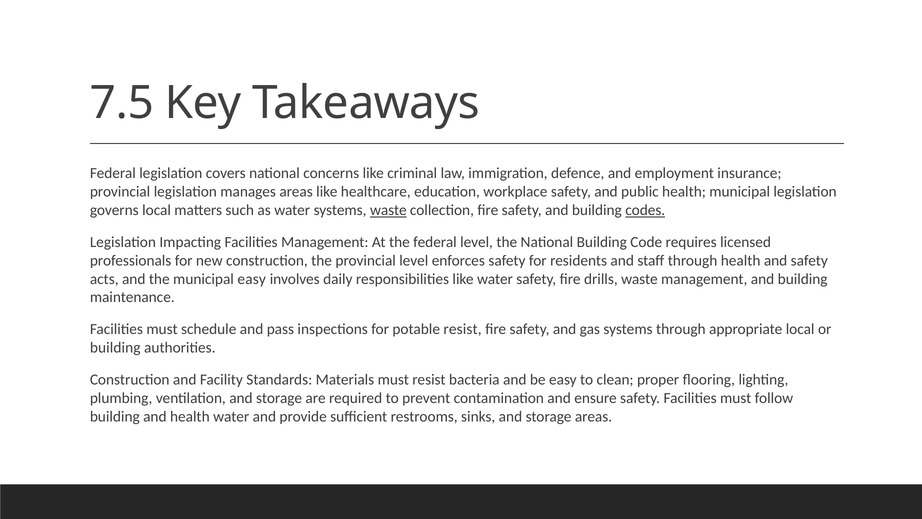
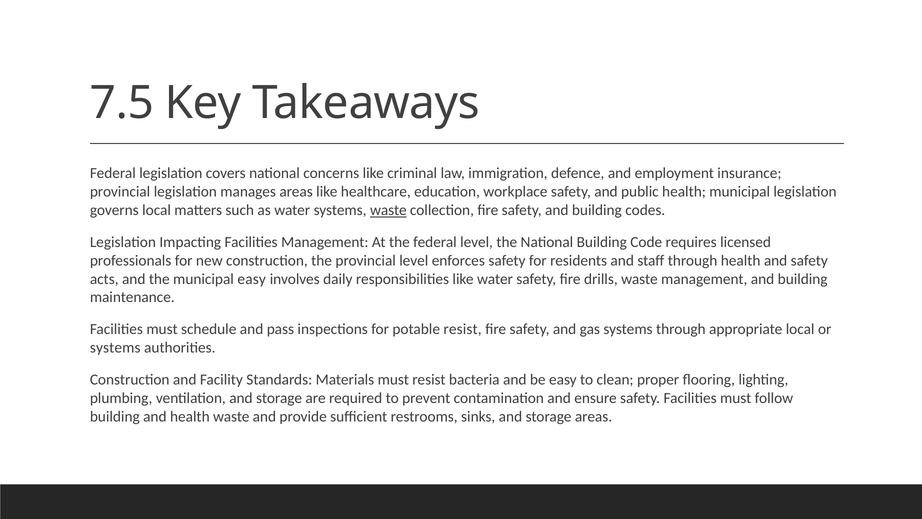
codes underline: present -> none
building at (115, 348): building -> systems
health water: water -> waste
